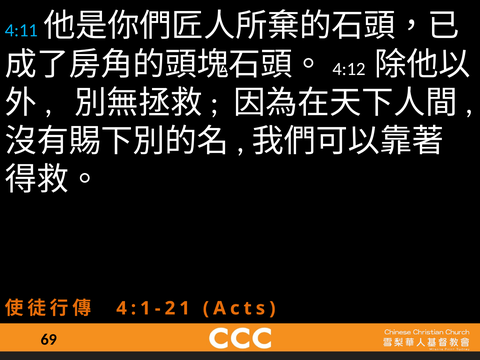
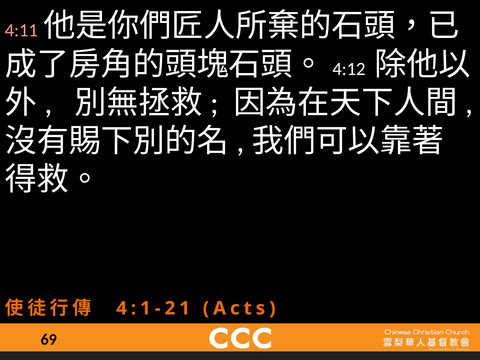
4:11 colour: light blue -> pink
